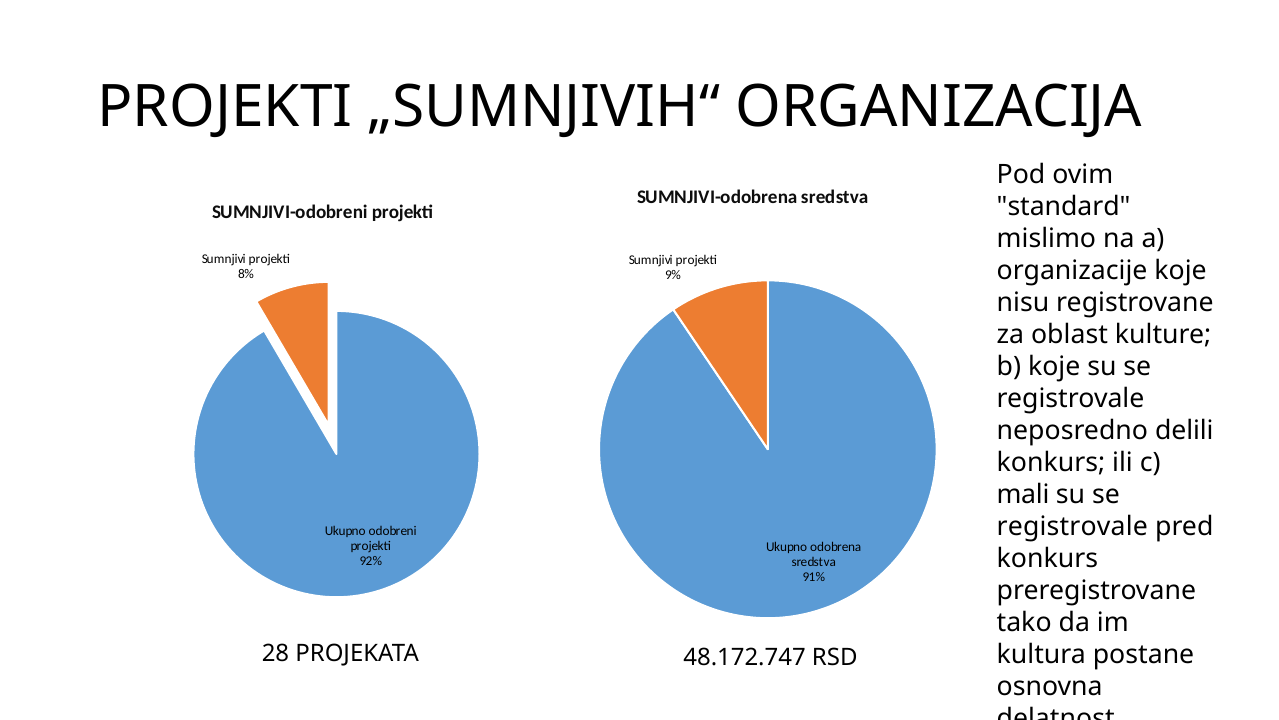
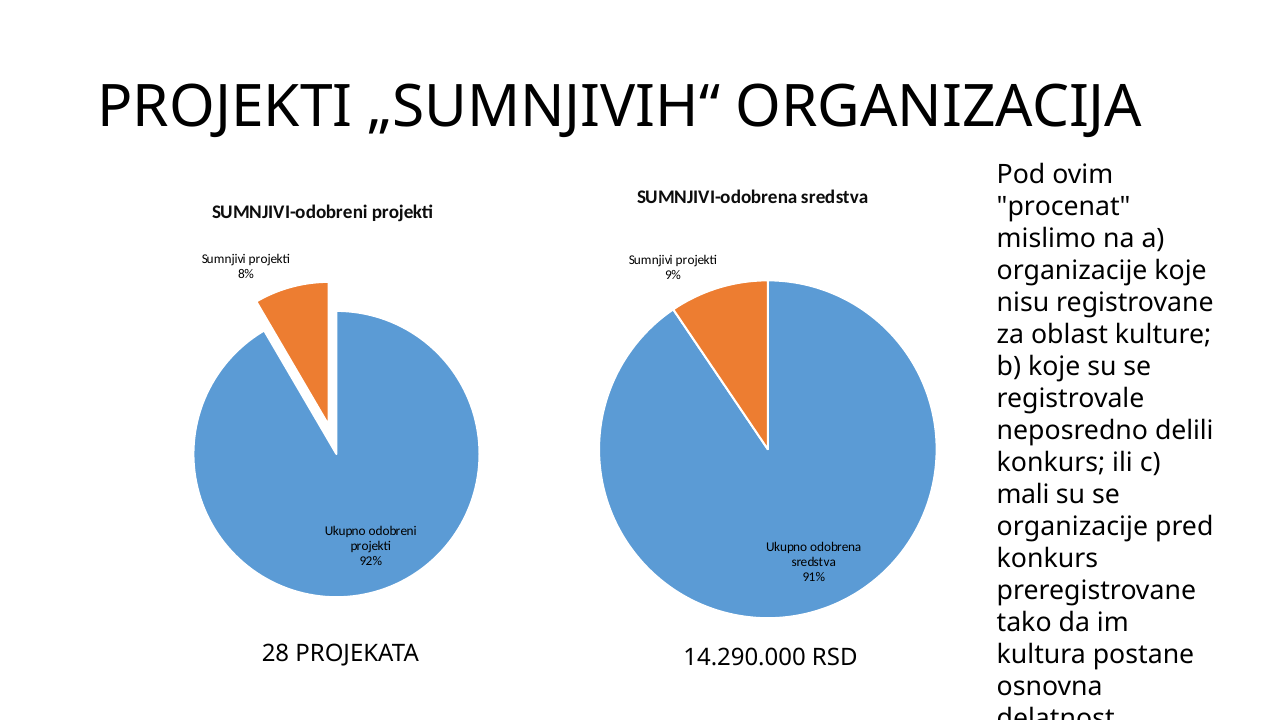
standard: standard -> procenat
registrovale at (1072, 526): registrovale -> organizacije
48.172.747: 48.172.747 -> 14.290.000
